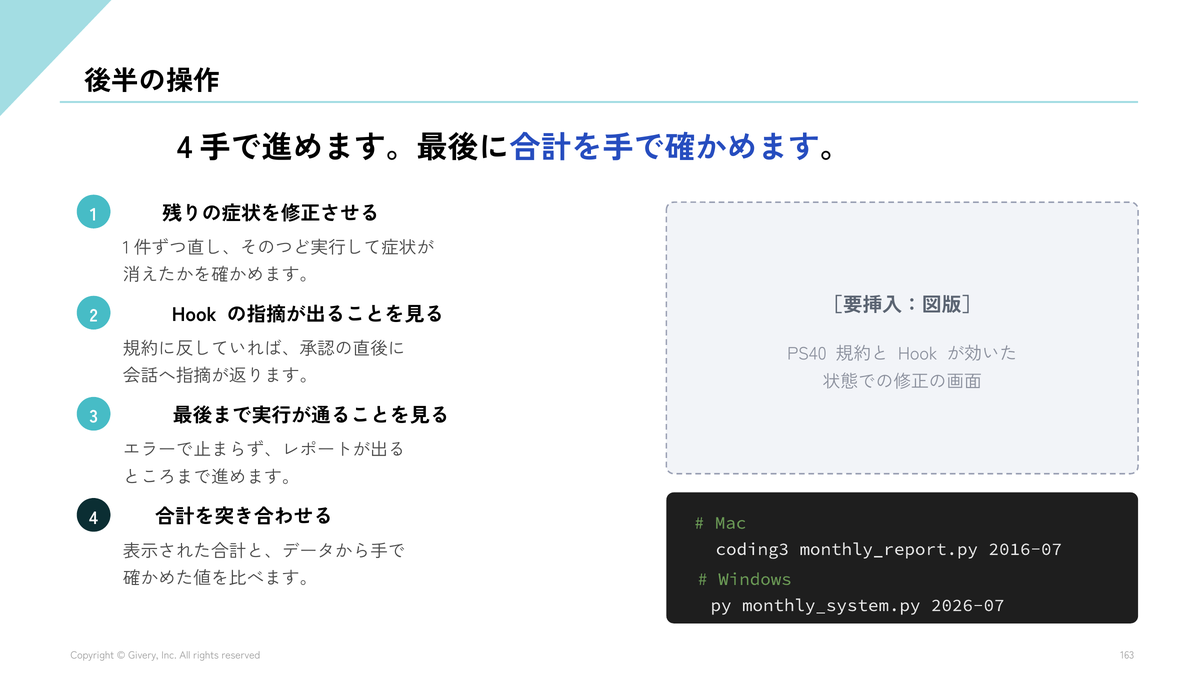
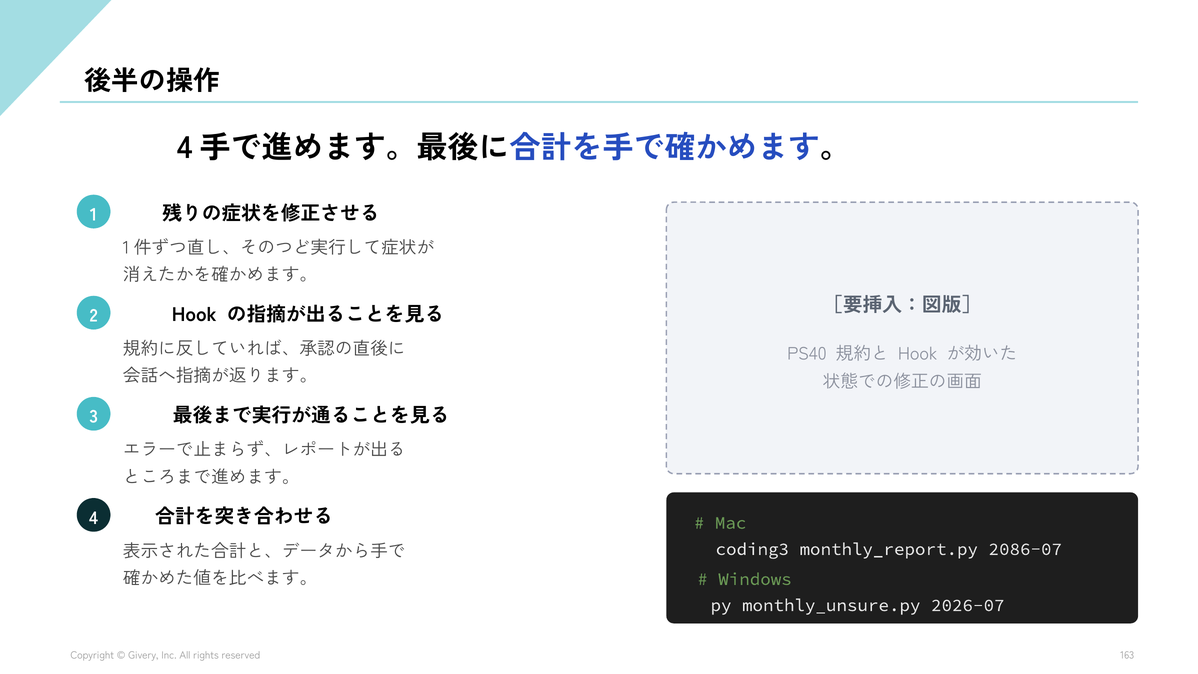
2016-07: 2016-07 -> 2086-07
monthly_system.py: monthly_system.py -> monthly_unsure.py
